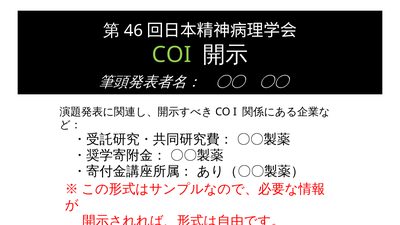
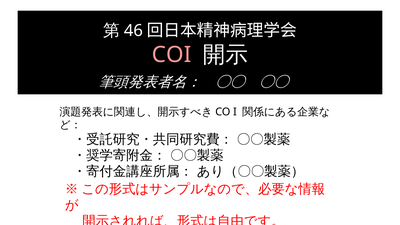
COI colour: light green -> pink
